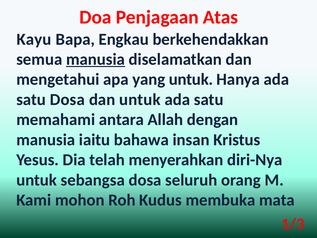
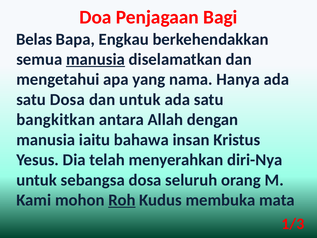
Atas: Atas -> Bagi
Kayu: Kayu -> Belas
yang untuk: untuk -> nama
memahami: memahami -> bangkitkan
Roh underline: none -> present
